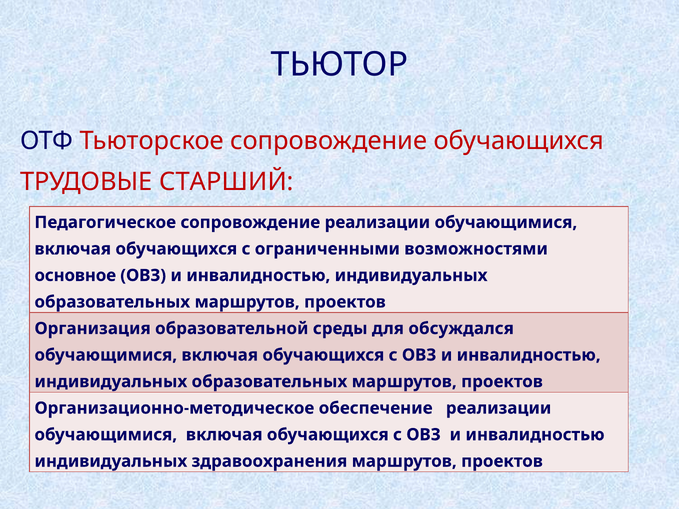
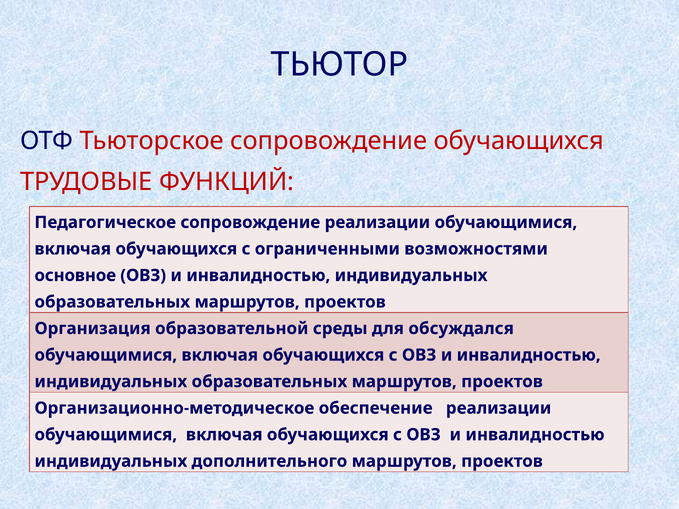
СТАРШИЙ: СТАРШИЙ -> ФУНКЦИЙ
здравоохранения: здравоохранения -> дополнительного
